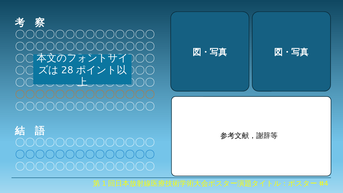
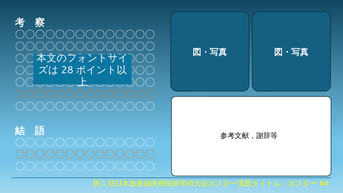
〇〇〇〇〇〇〇〇〇〇〇〇〇〇 at (85, 155) colour: blue -> orange
